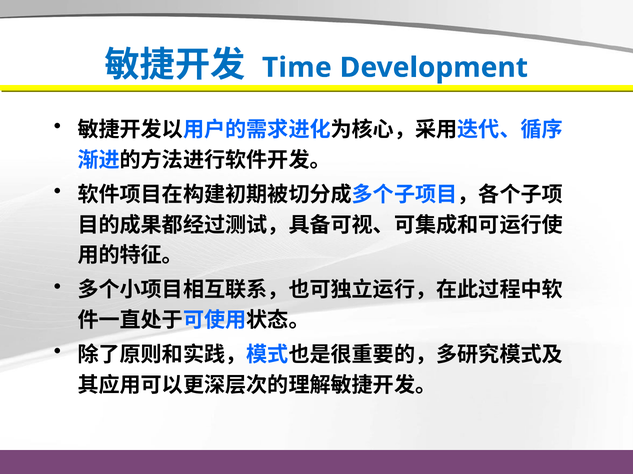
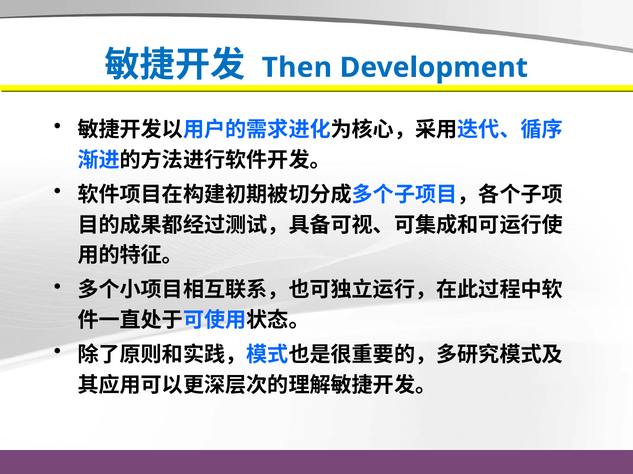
Time: Time -> Then
